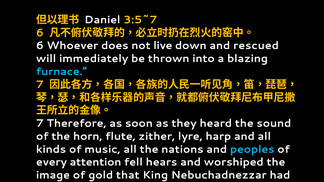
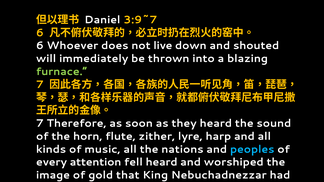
3:5~7: 3:5~7 -> 3:9~7
rescued: rescued -> shouted
furnace colour: light blue -> light green
fell hears: hears -> heard
